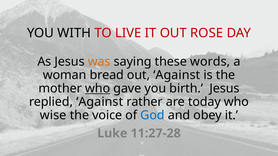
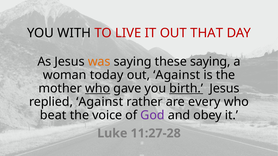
ROSE: ROSE -> THAT
these words: words -> saying
bread: bread -> today
birth underline: none -> present
today: today -> every
wise: wise -> beat
God colour: blue -> purple
